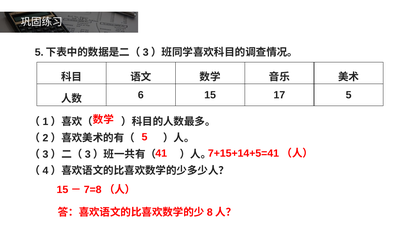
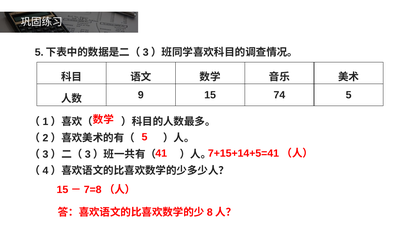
6: 6 -> 9
17: 17 -> 74
